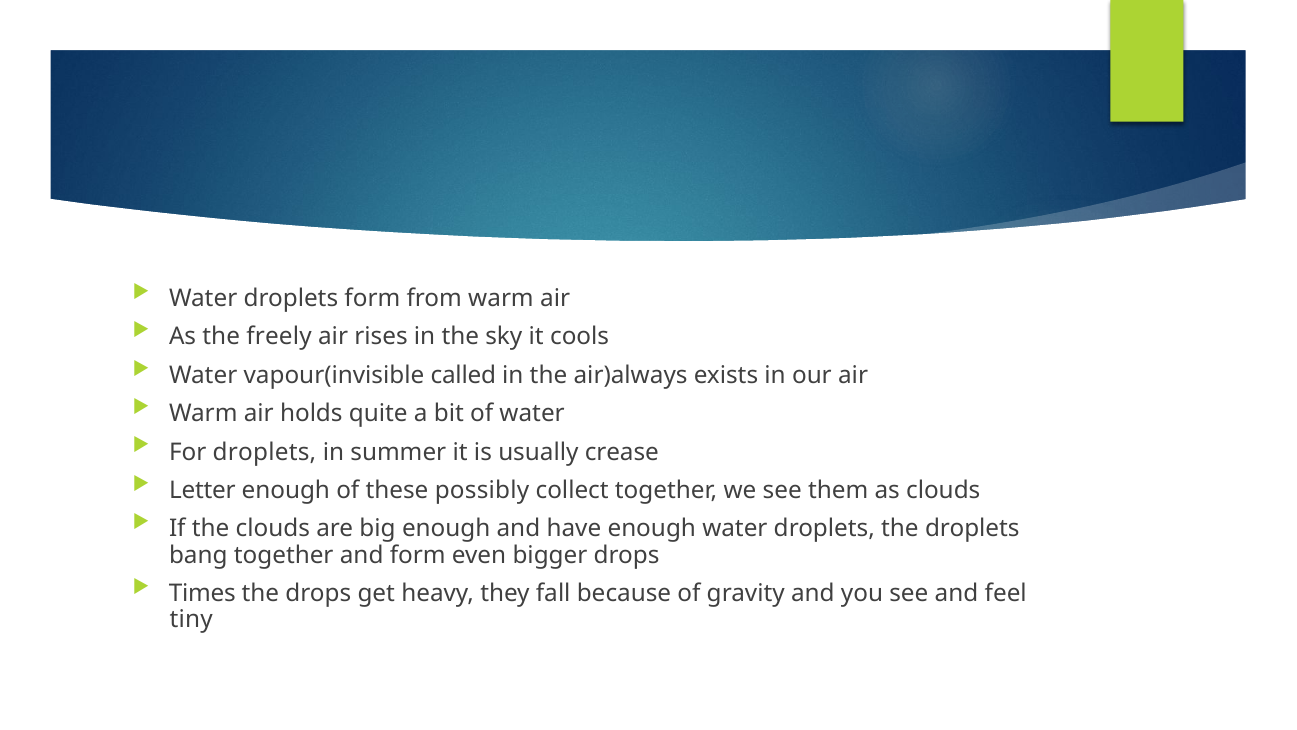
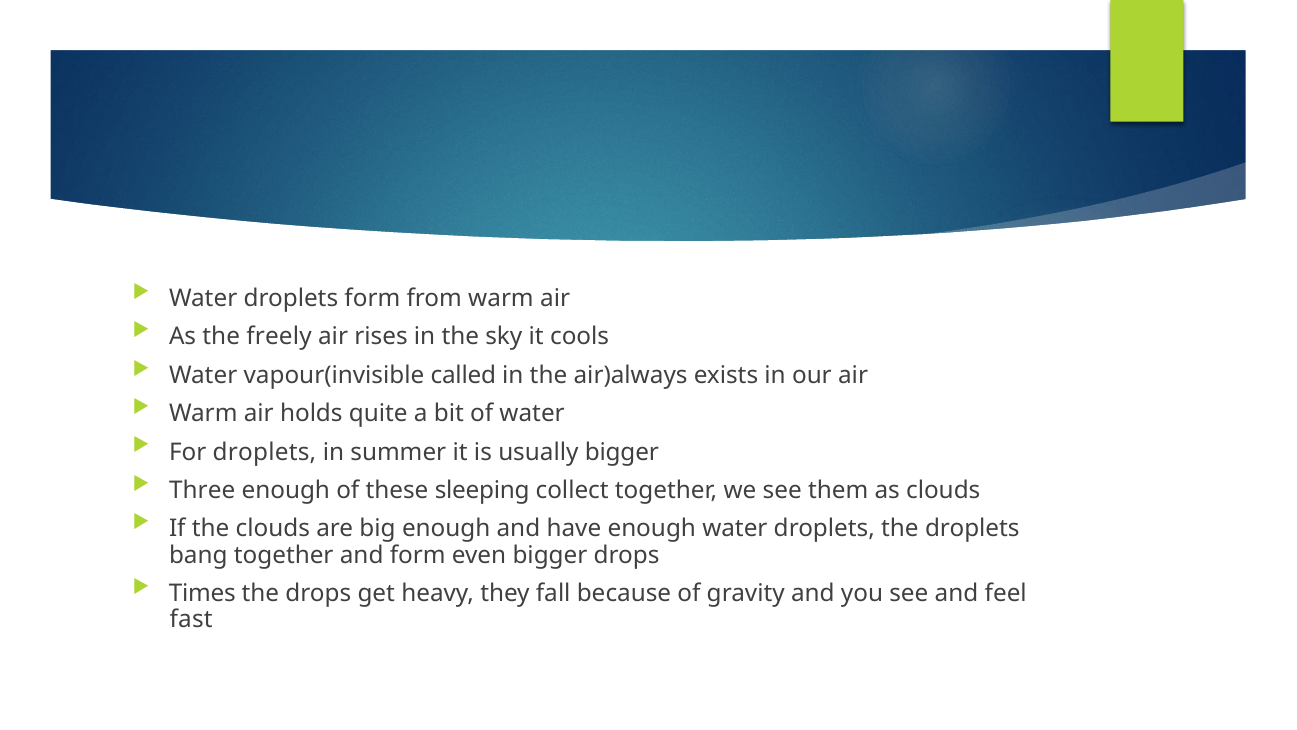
usually crease: crease -> bigger
Letter: Letter -> Three
possibly: possibly -> sleeping
tiny: tiny -> fast
